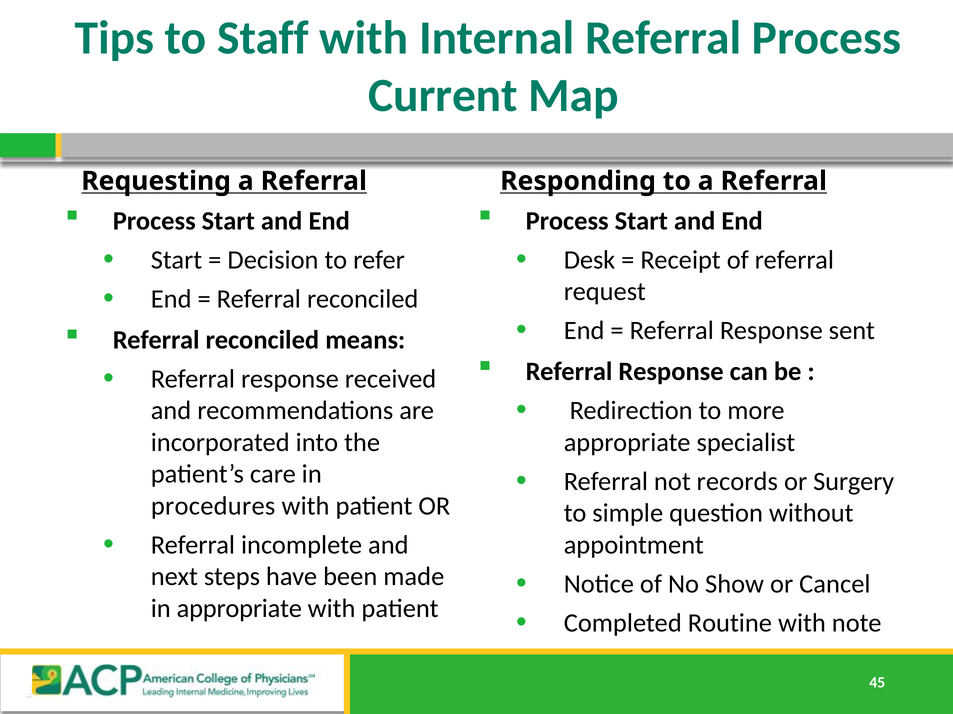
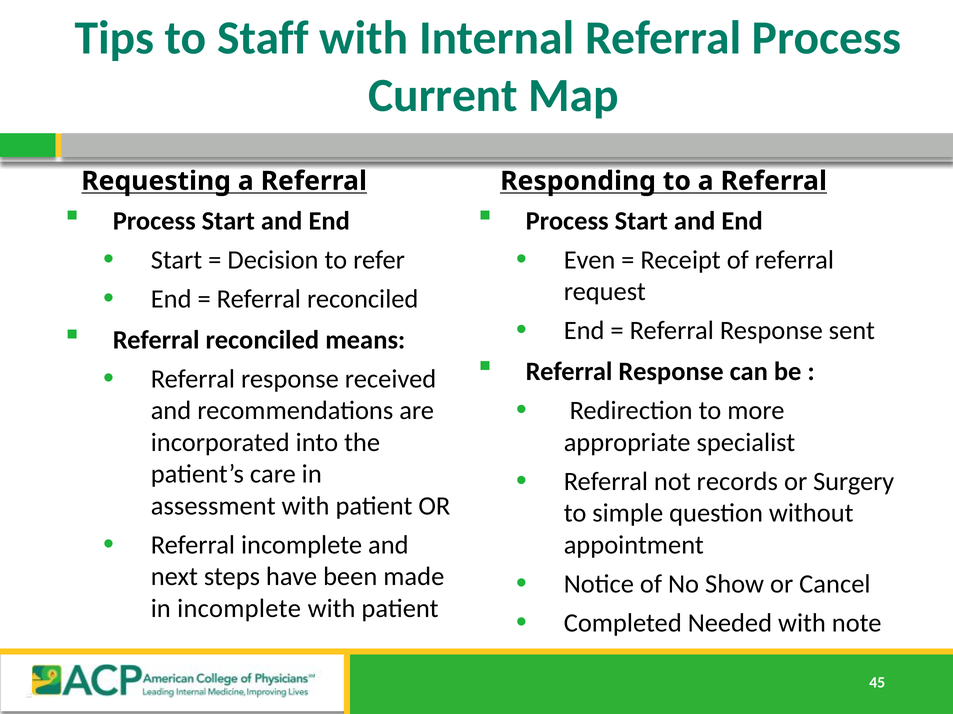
Desk: Desk -> Even
procedures: procedures -> assessment
in appropriate: appropriate -> incomplete
Routine: Routine -> Needed
